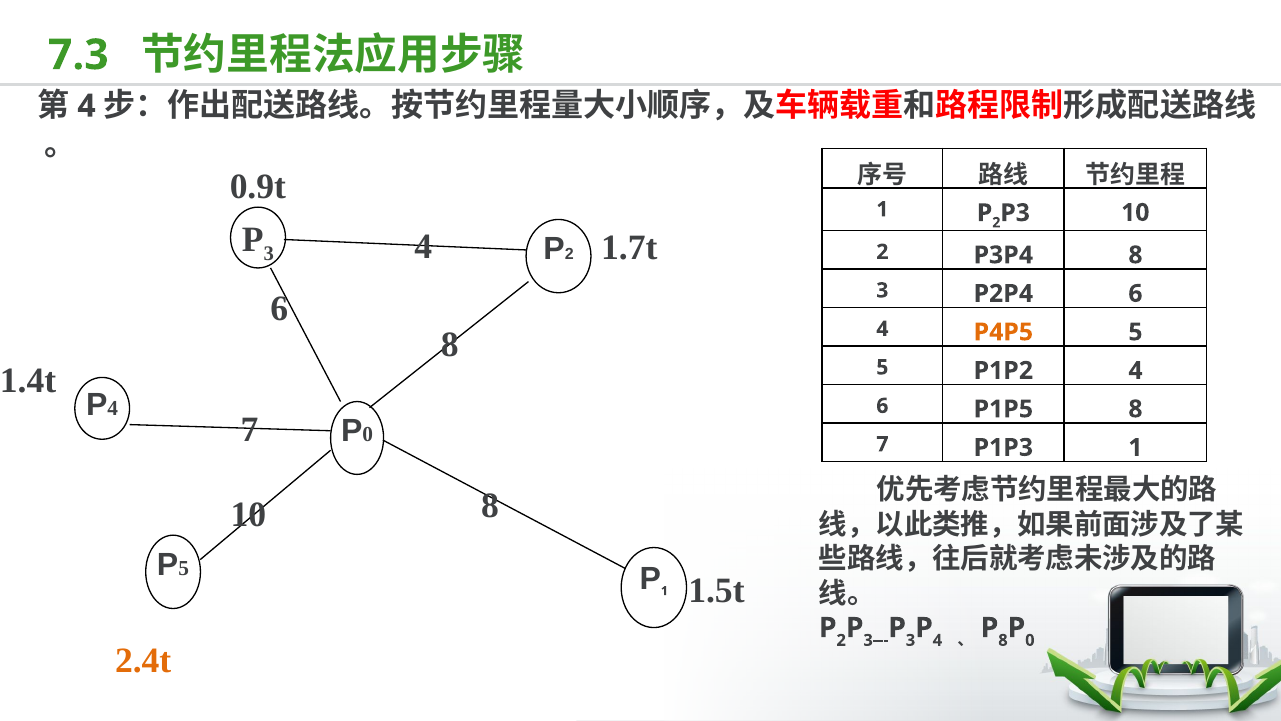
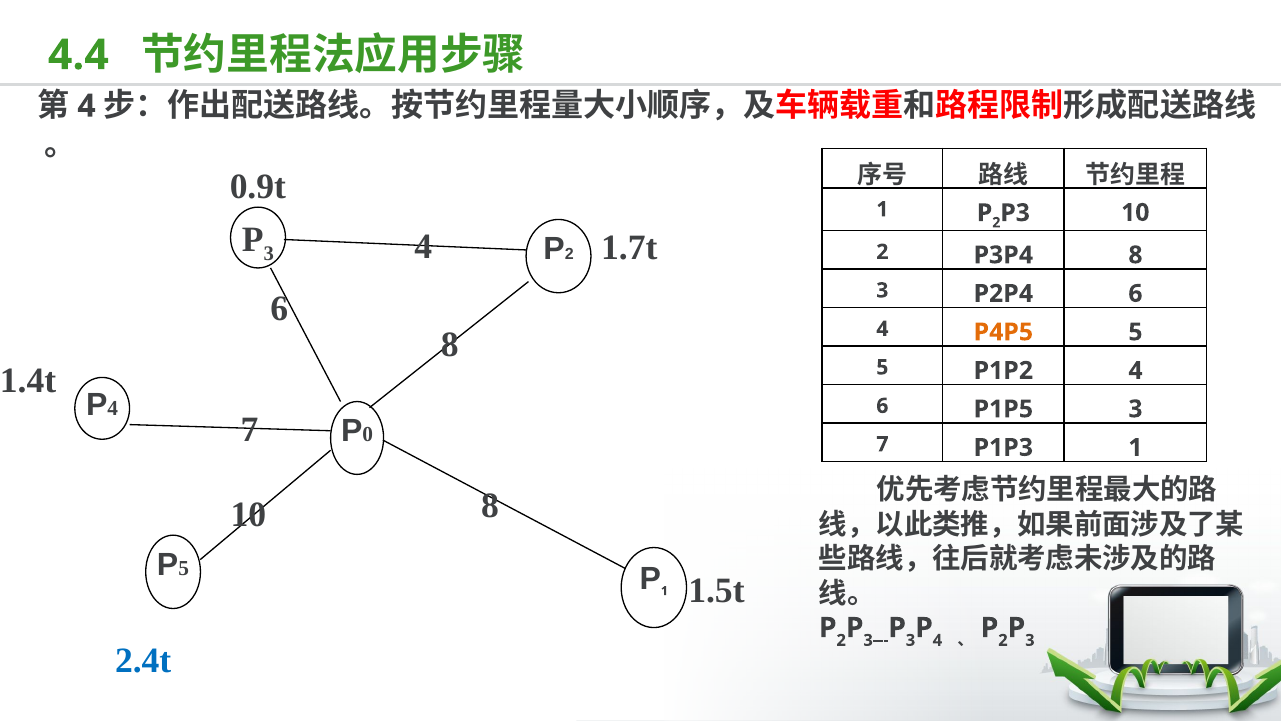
7.3: 7.3 -> 4.4
P1P5 8: 8 -> 3
8 at (1003, 640): 8 -> 2
0 at (1030, 640): 0 -> 3
2.4t colour: orange -> blue
